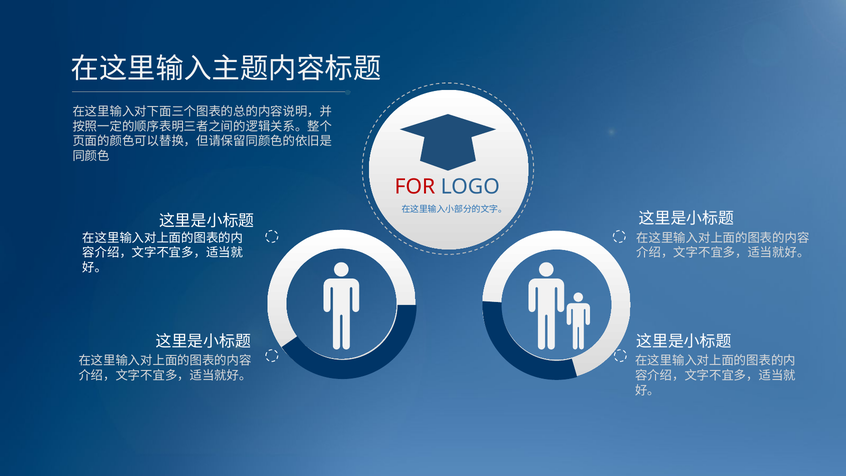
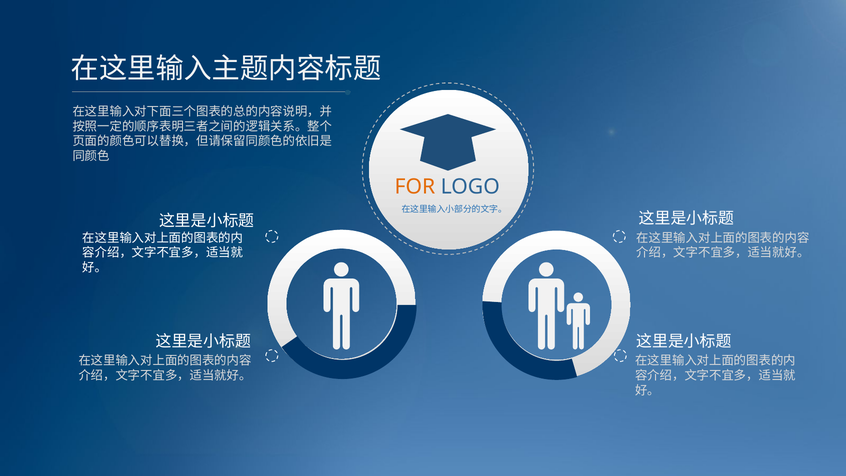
FOR colour: red -> orange
